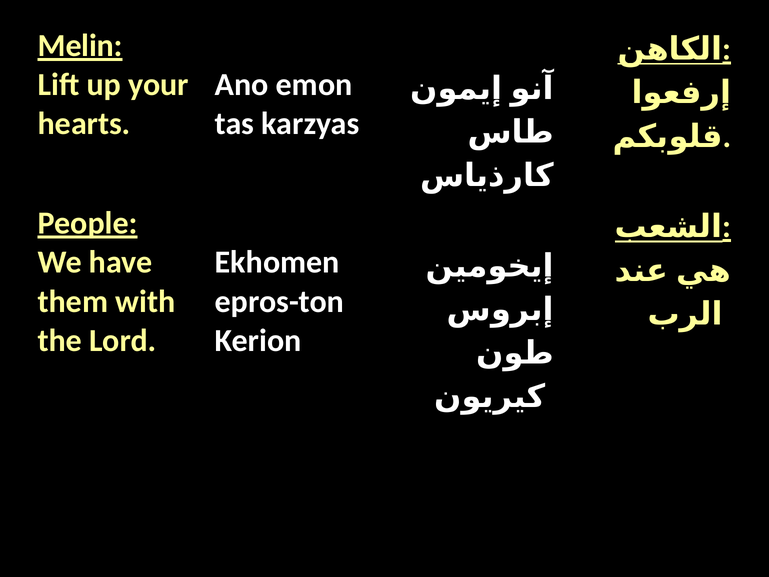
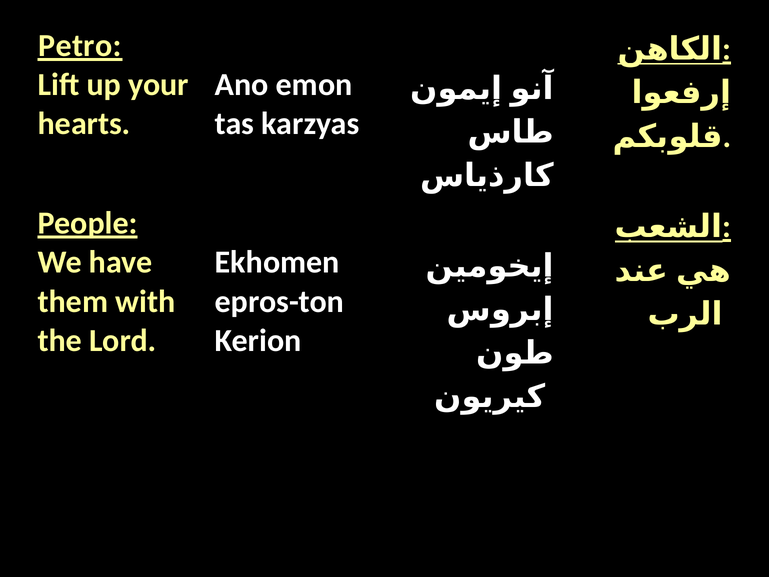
Melin: Melin -> Petro
